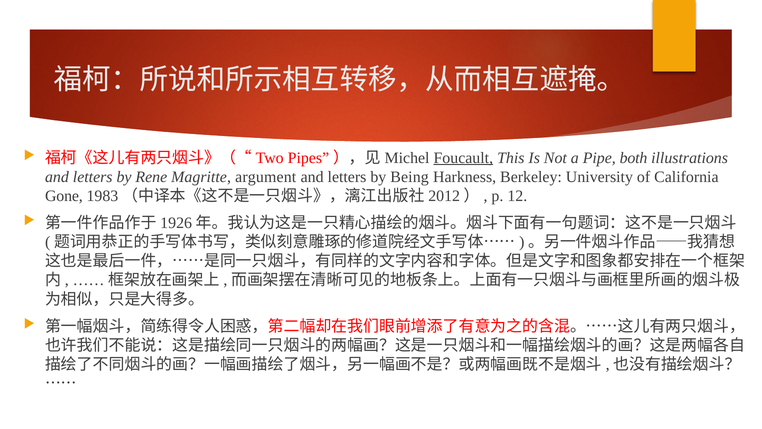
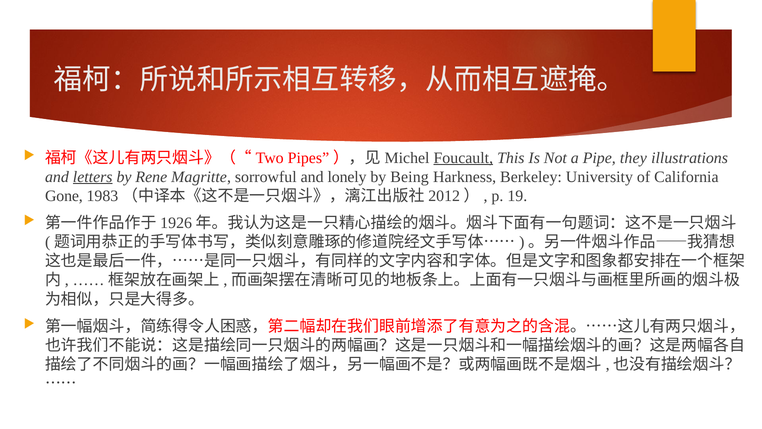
both: both -> they
letters at (93, 177) underline: none -> present
argument: argument -> sorrowful
letters at (347, 177): letters -> lonely
12: 12 -> 19
